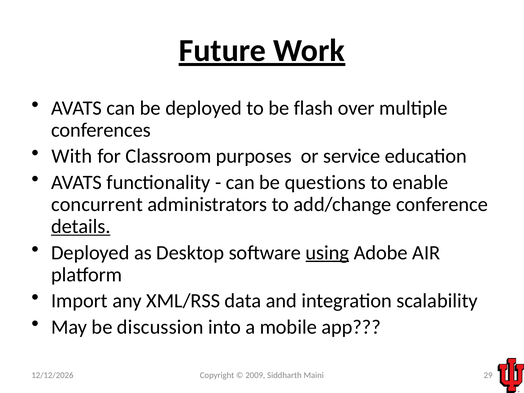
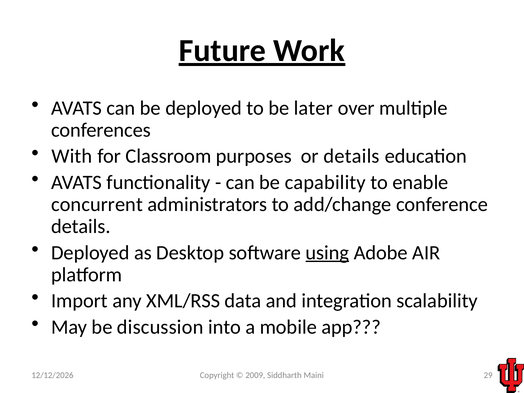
flash: flash -> later
or service: service -> details
questions: questions -> capability
details at (81, 226) underline: present -> none
